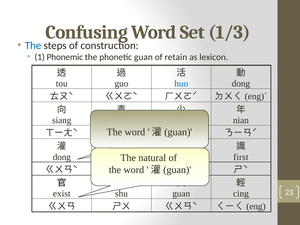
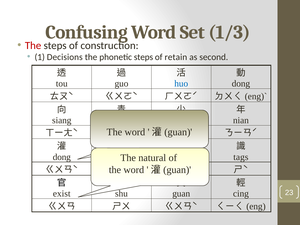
The at (33, 46) colour: blue -> red
Phonemic: Phonemic -> Decisions
phonetic guan: guan -> steps
lexicon: lexicon -> second
first: first -> tags
